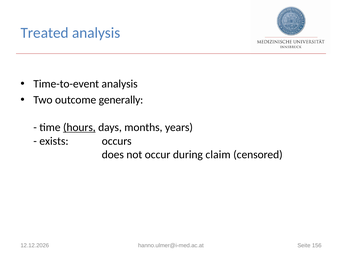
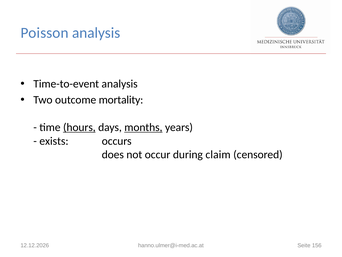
Treated: Treated -> Poisson
generally: generally -> mortality
months underline: none -> present
